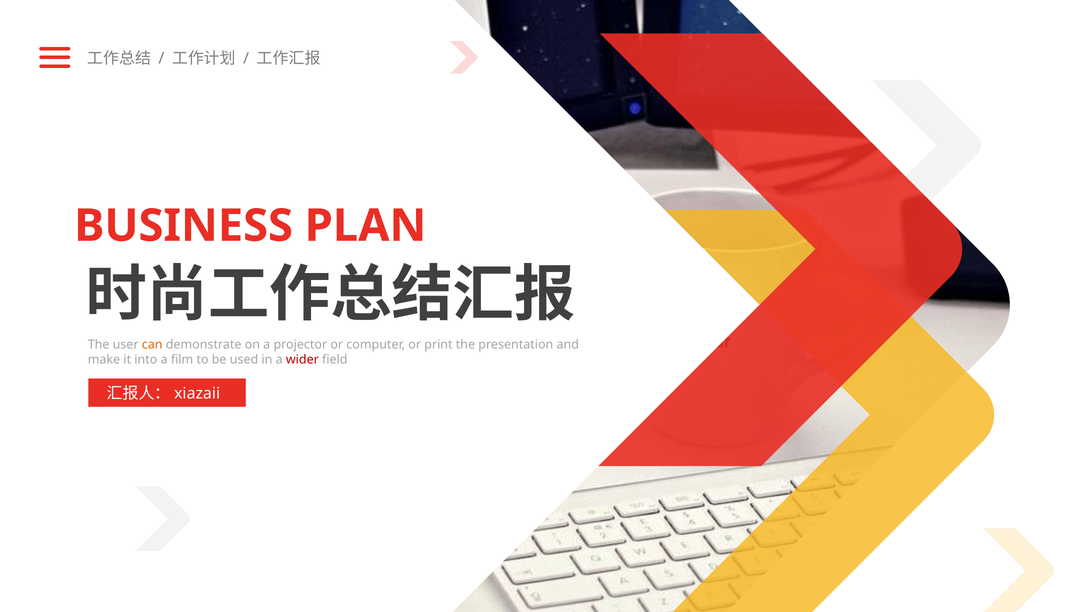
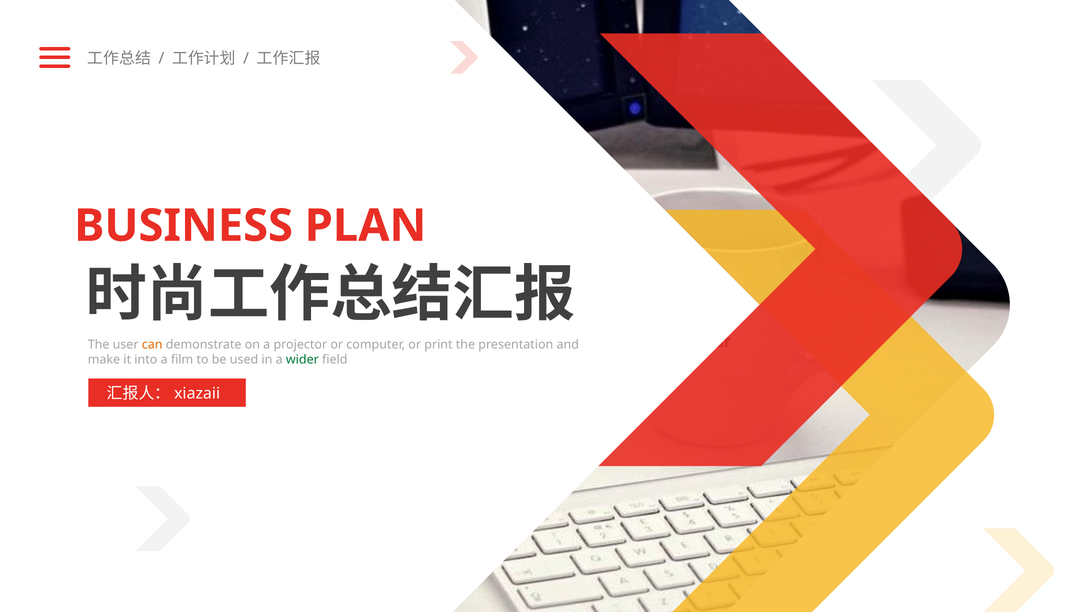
wider colour: red -> green
